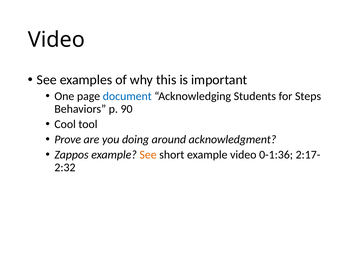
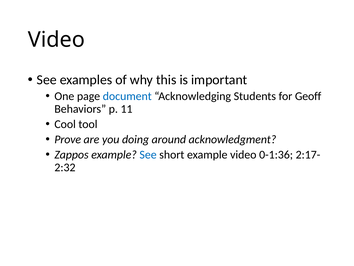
Steps: Steps -> Geoff
90: 90 -> 11
See at (148, 154) colour: orange -> blue
